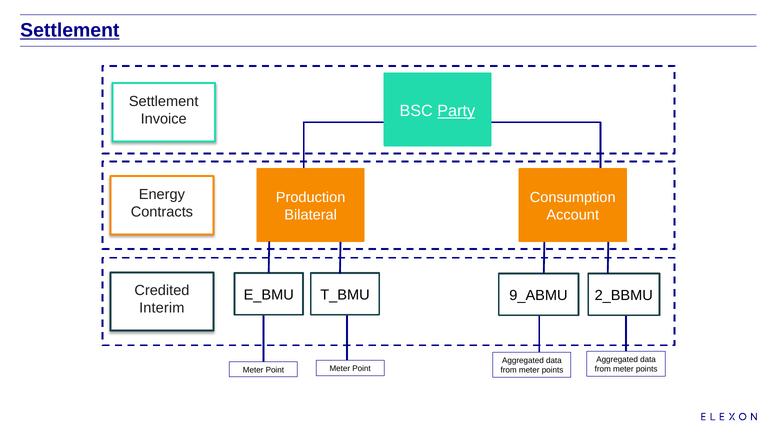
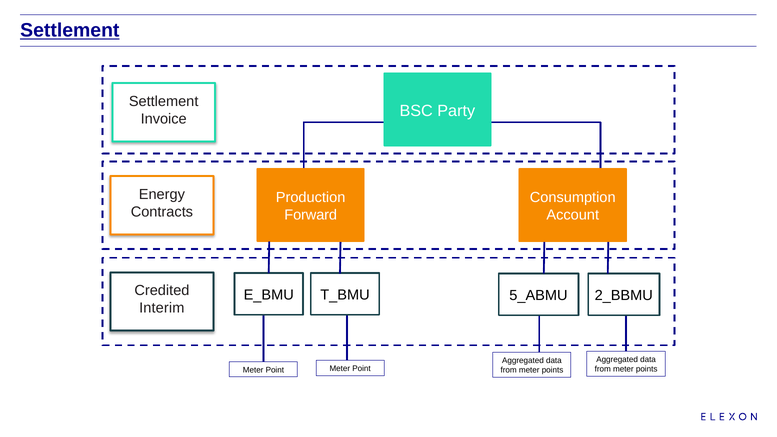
Party underline: present -> none
Bilateral: Bilateral -> Forward
9_ABMU: 9_ABMU -> 5_ABMU
